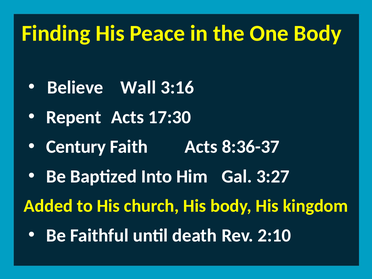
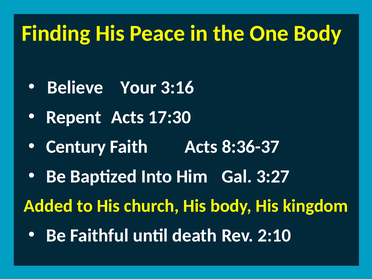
Wall: Wall -> Your
